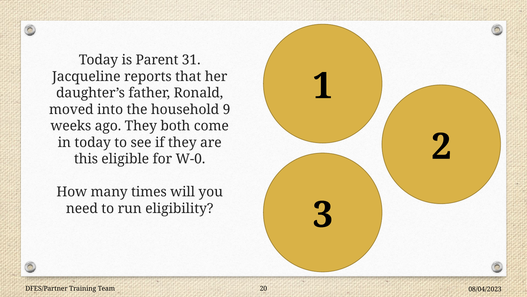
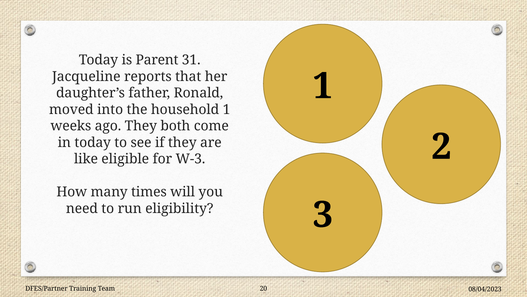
household 9: 9 -> 1
this: this -> like
W-0: W-0 -> W-3
